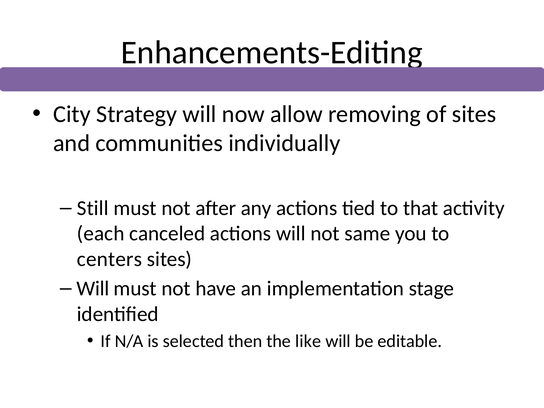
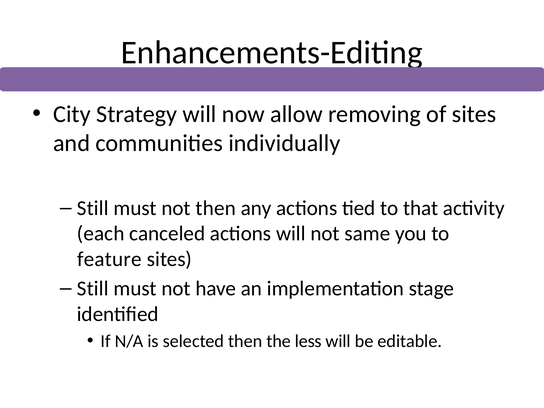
not after: after -> then
centers: centers -> feature
Will at (93, 289): Will -> Still
like: like -> less
